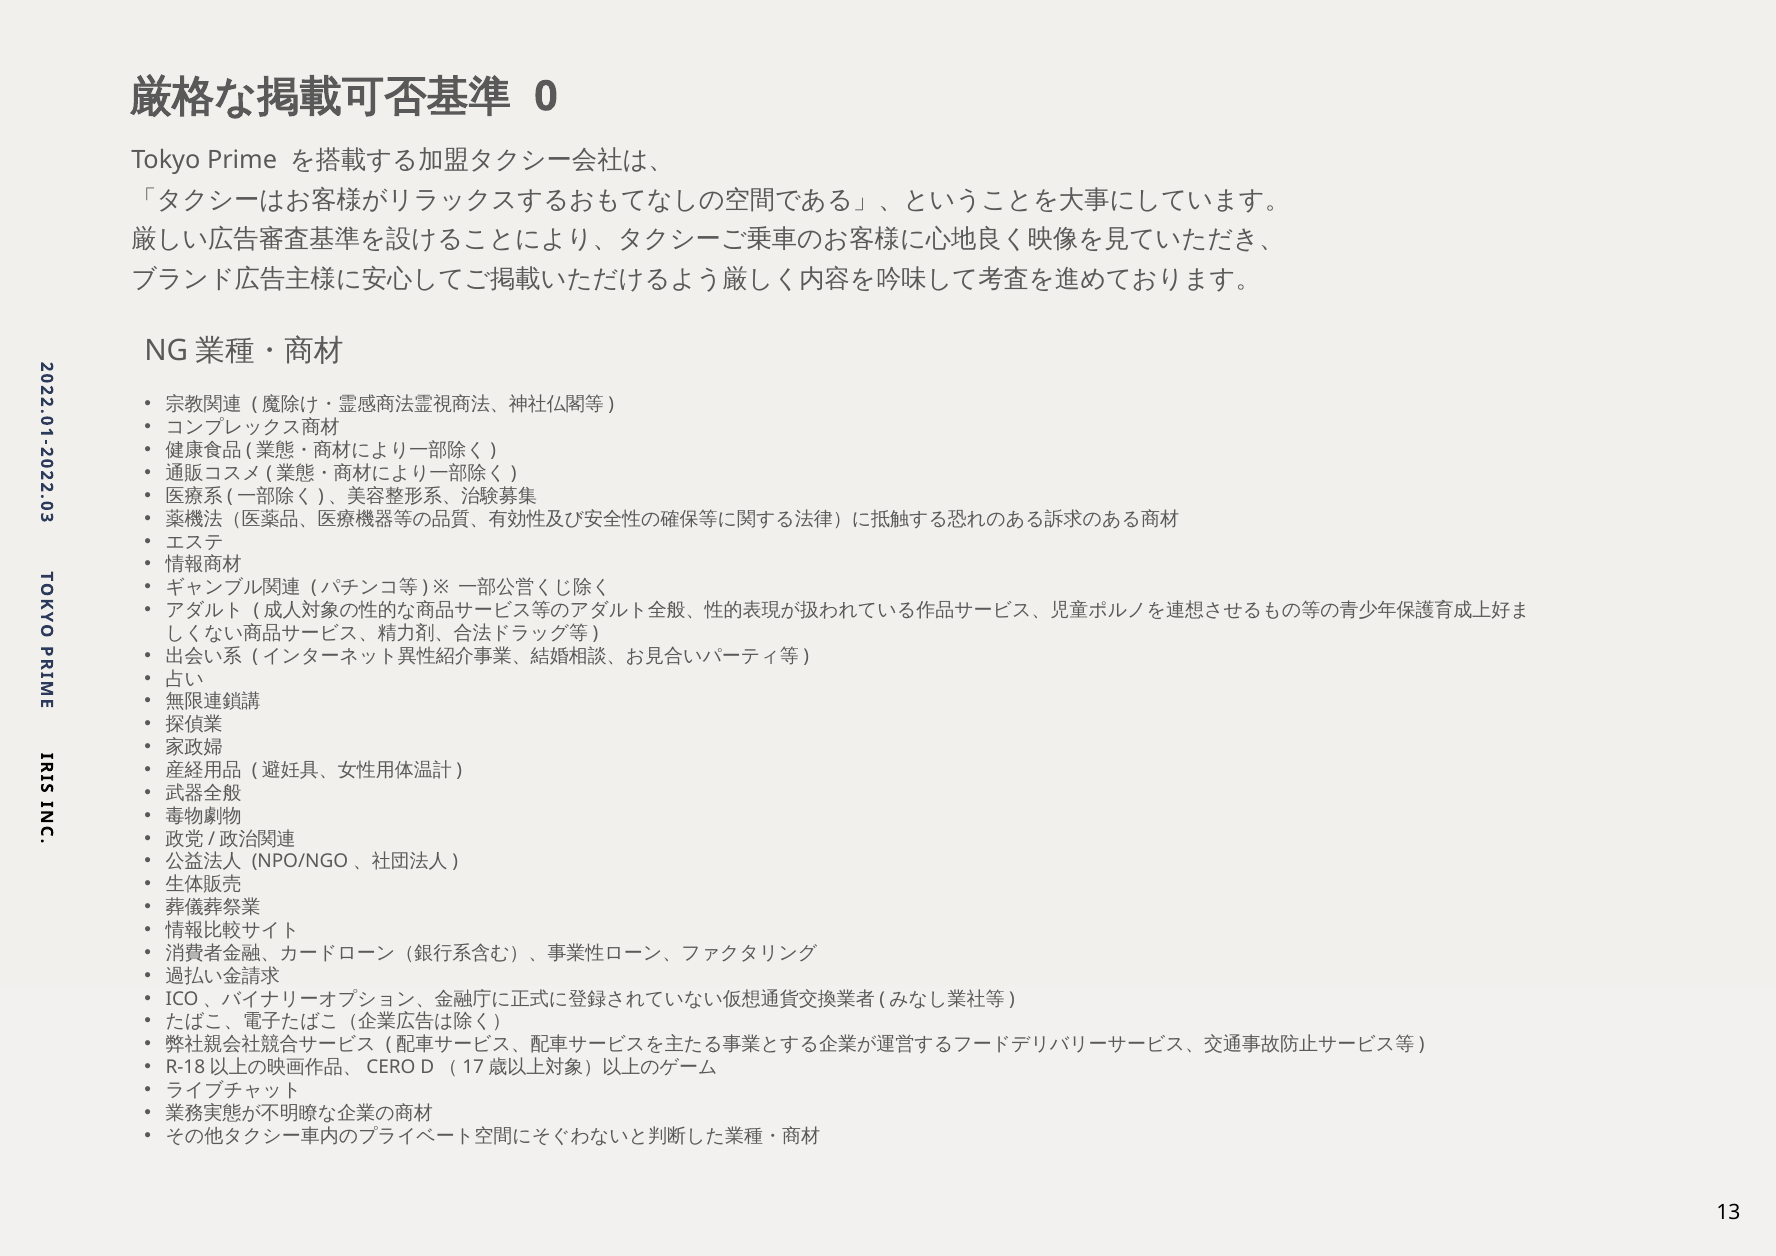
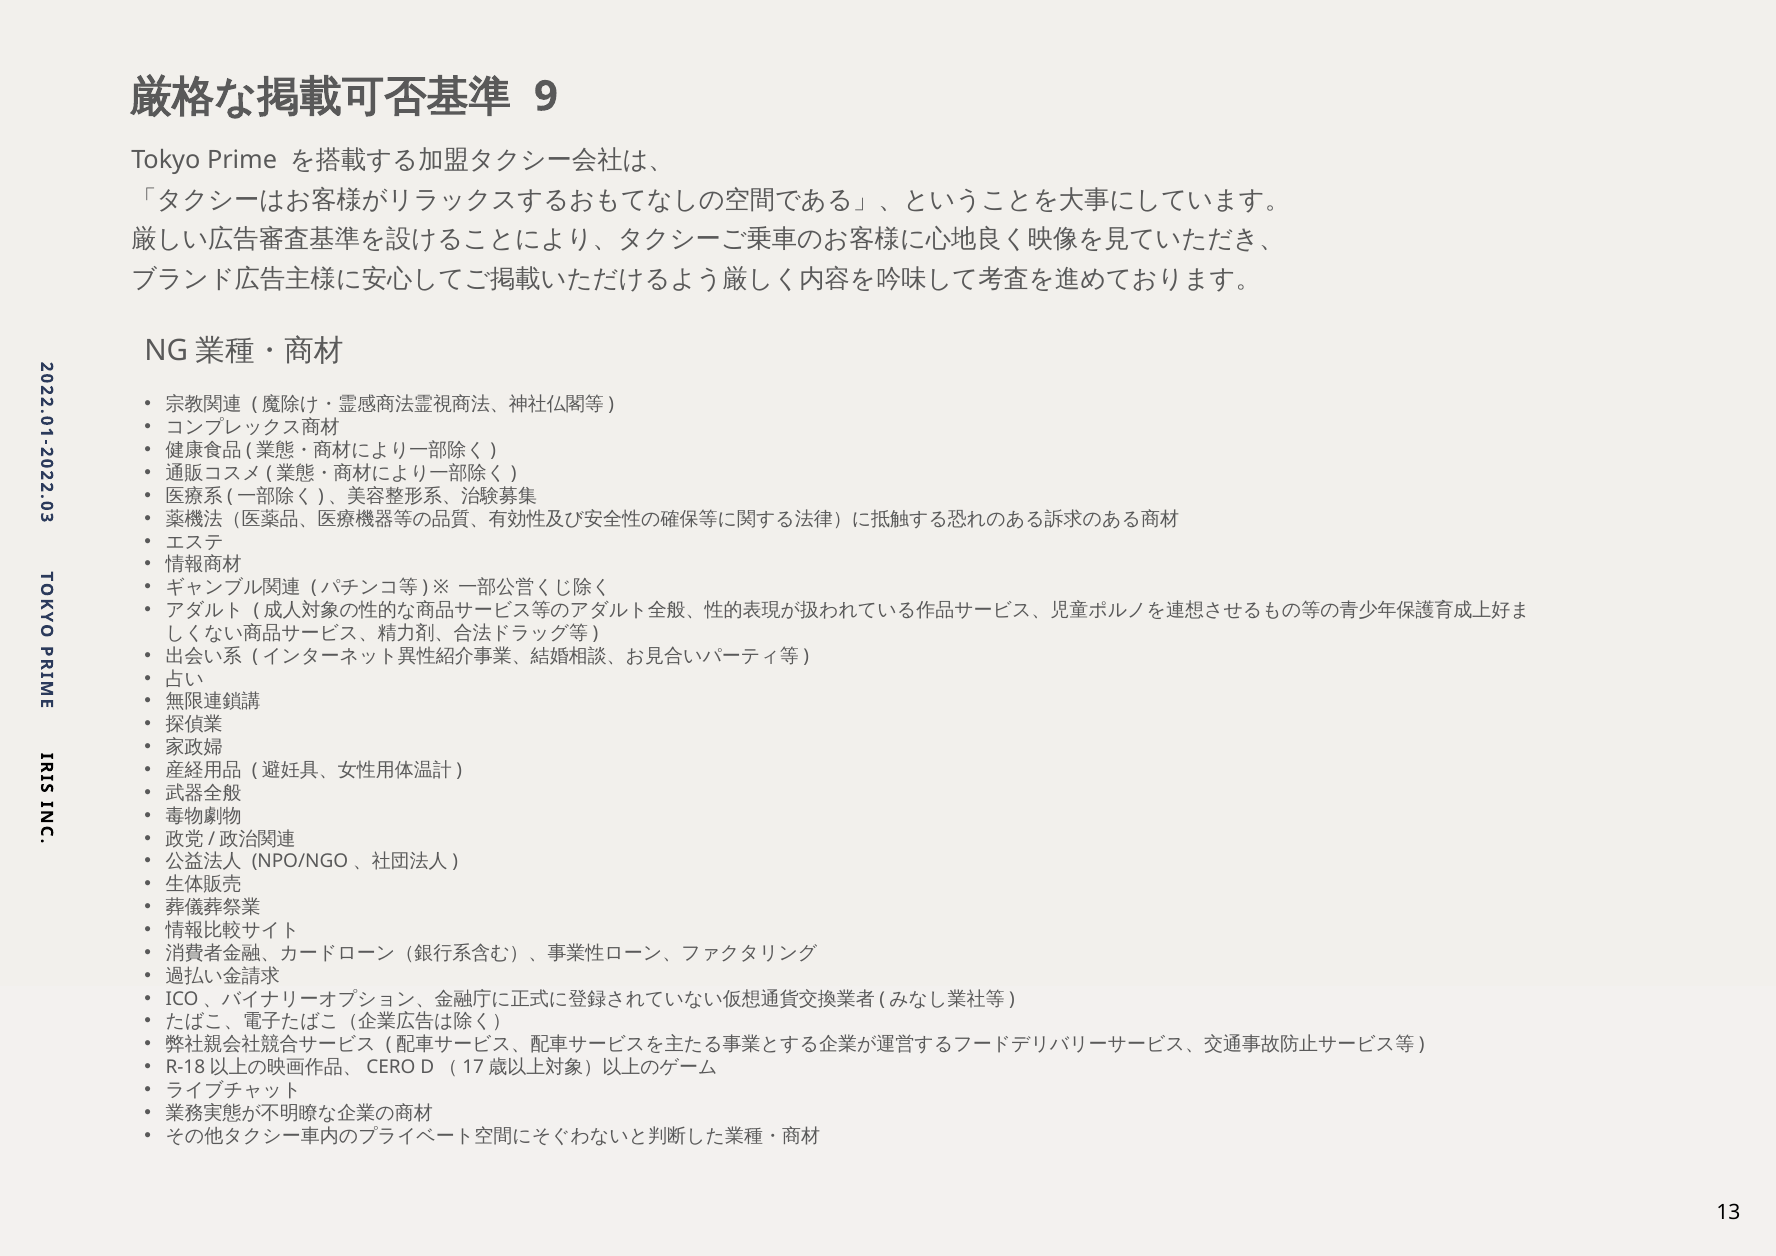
0 at (546, 96): 0 -> 9
